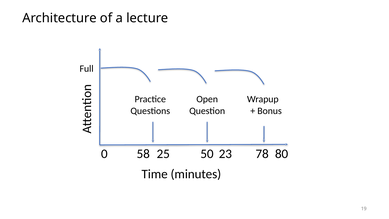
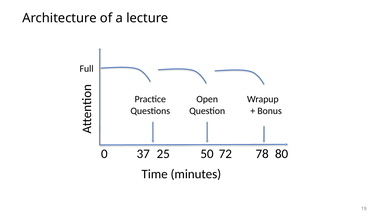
58: 58 -> 37
23: 23 -> 72
